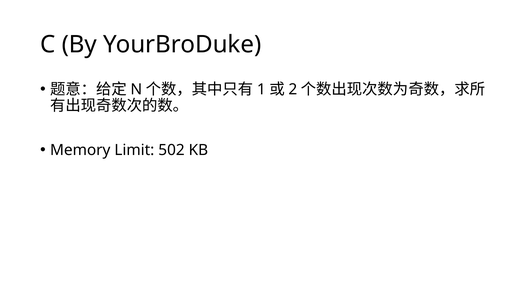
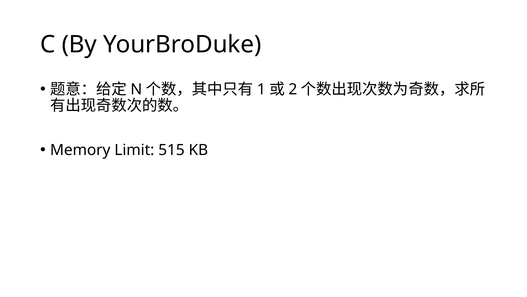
502: 502 -> 515
